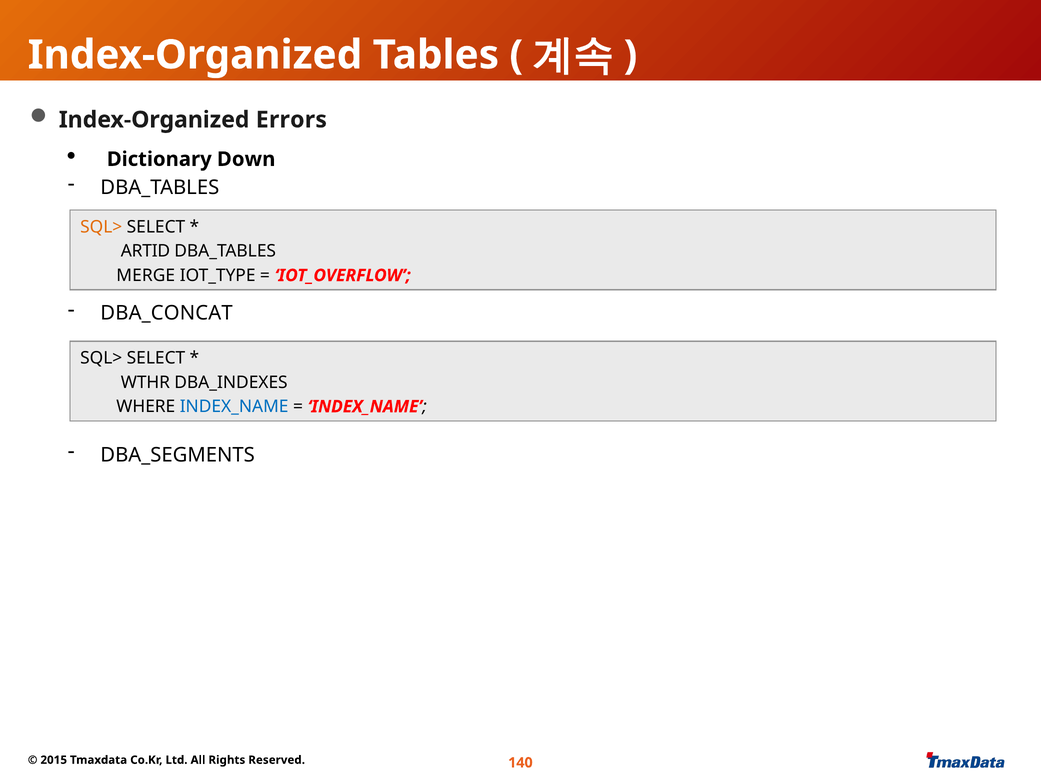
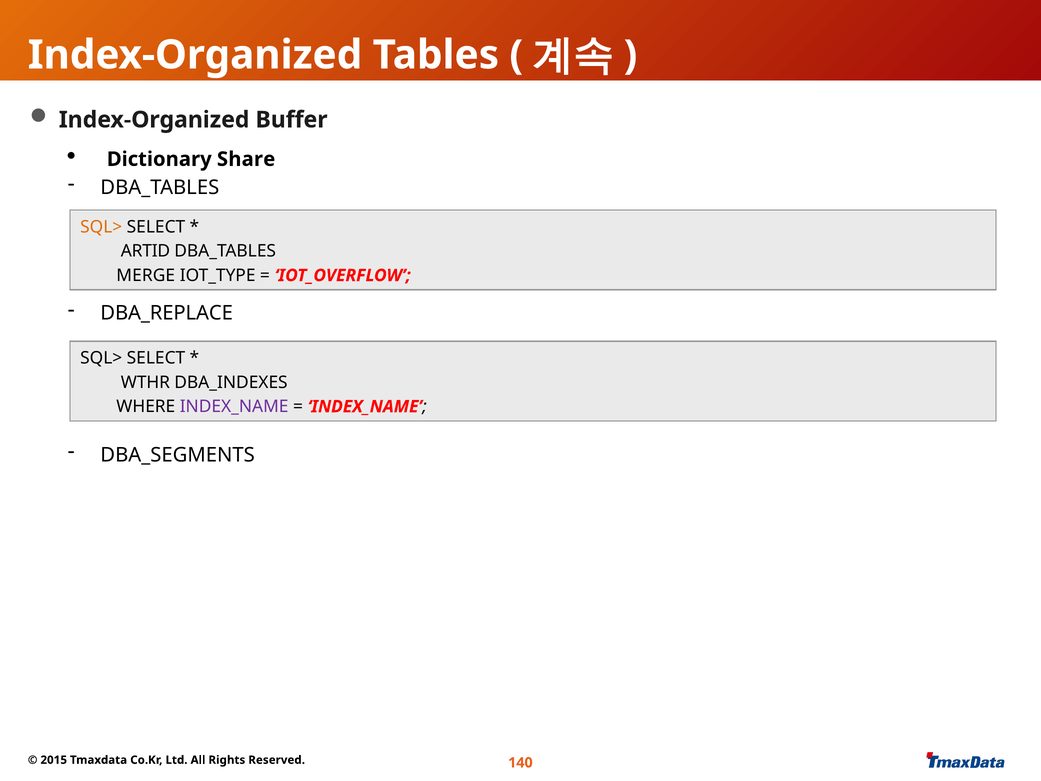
Errors: Errors -> Buffer
Down: Down -> Share
DBA_CONCAT: DBA_CONCAT -> DBA_REPLACE
INDEX_NAME at (234, 406) colour: blue -> purple
